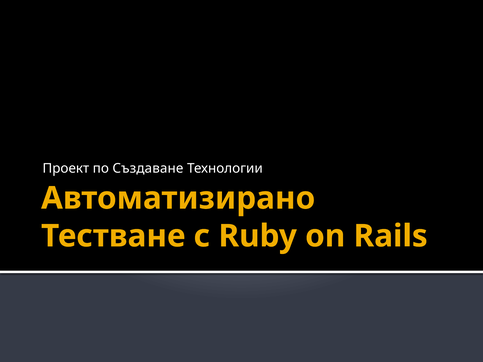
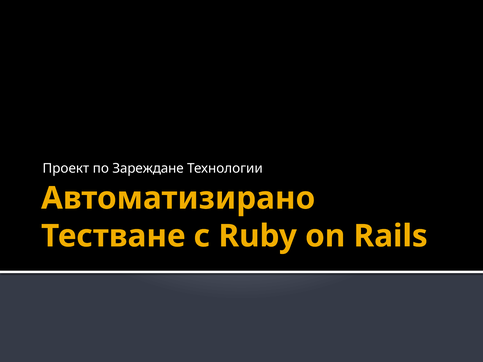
Създаване: Създаване -> Зареждане
